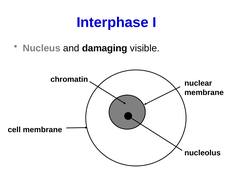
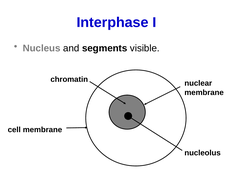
damaging: damaging -> segments
